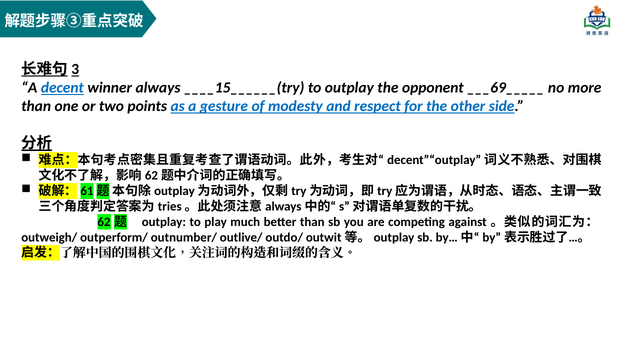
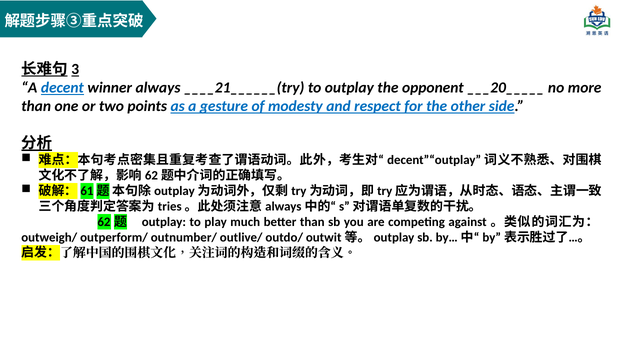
____15______(try: ____15______(try -> ____21______(try
___69_____: ___69_____ -> ___20_____
